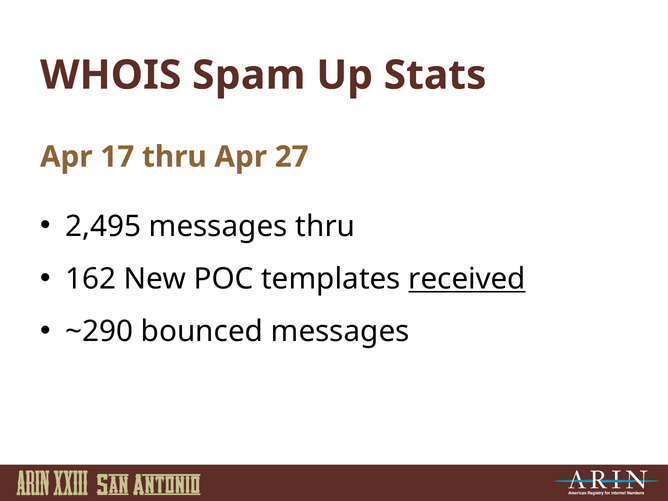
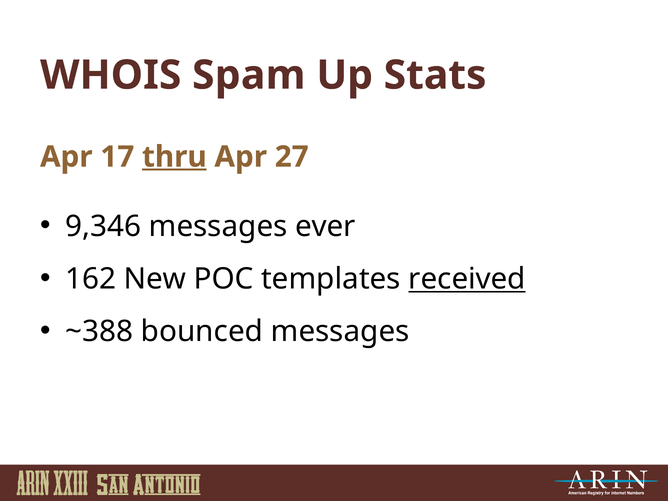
thru at (174, 157) underline: none -> present
2,495: 2,495 -> 9,346
messages thru: thru -> ever
~290: ~290 -> ~388
